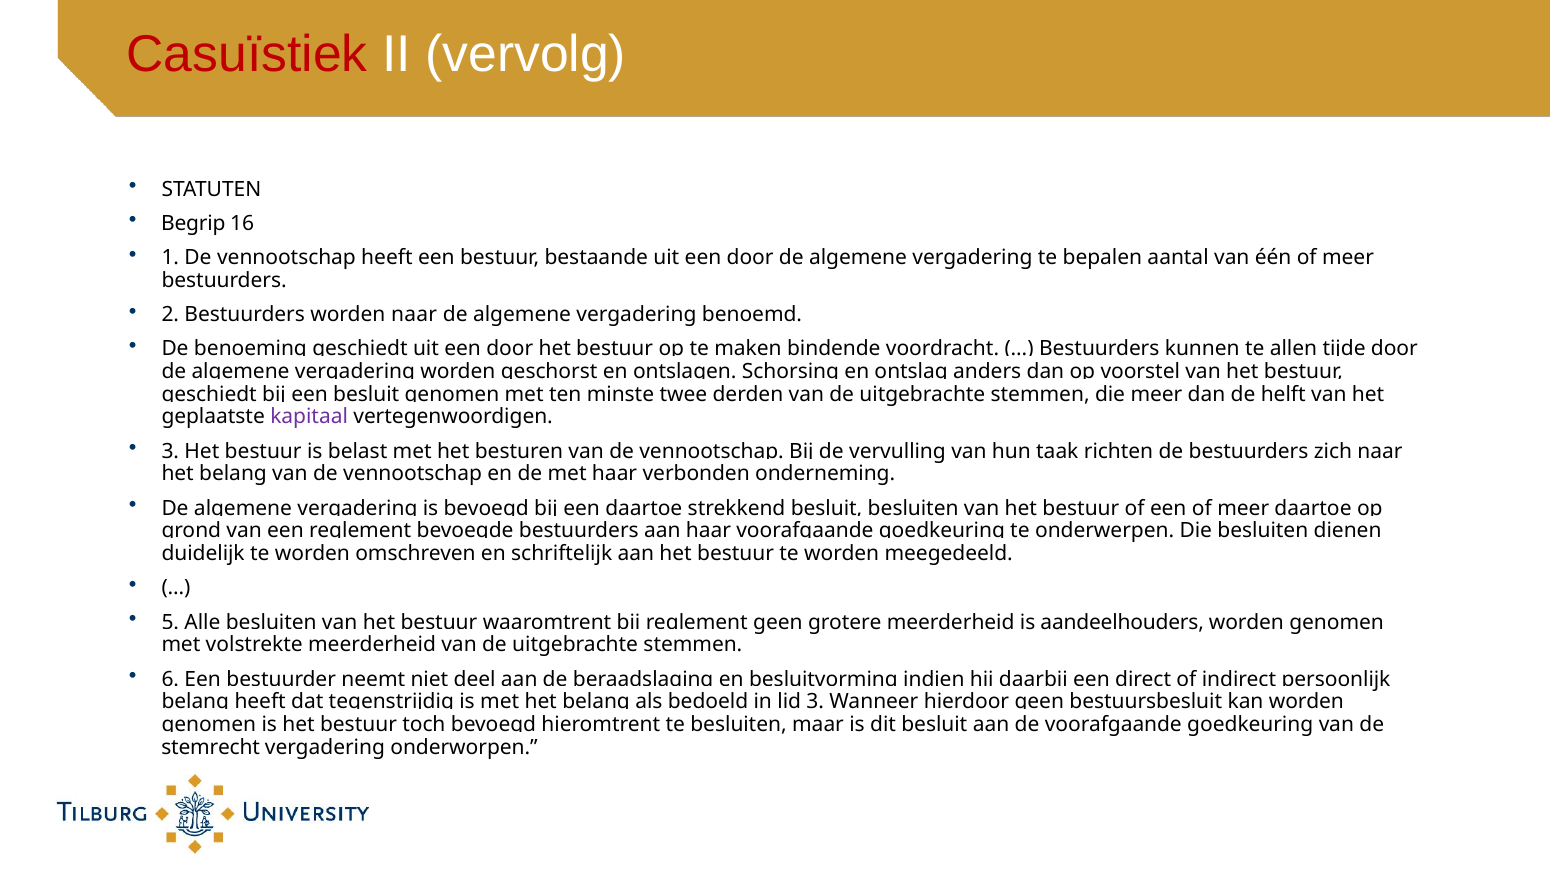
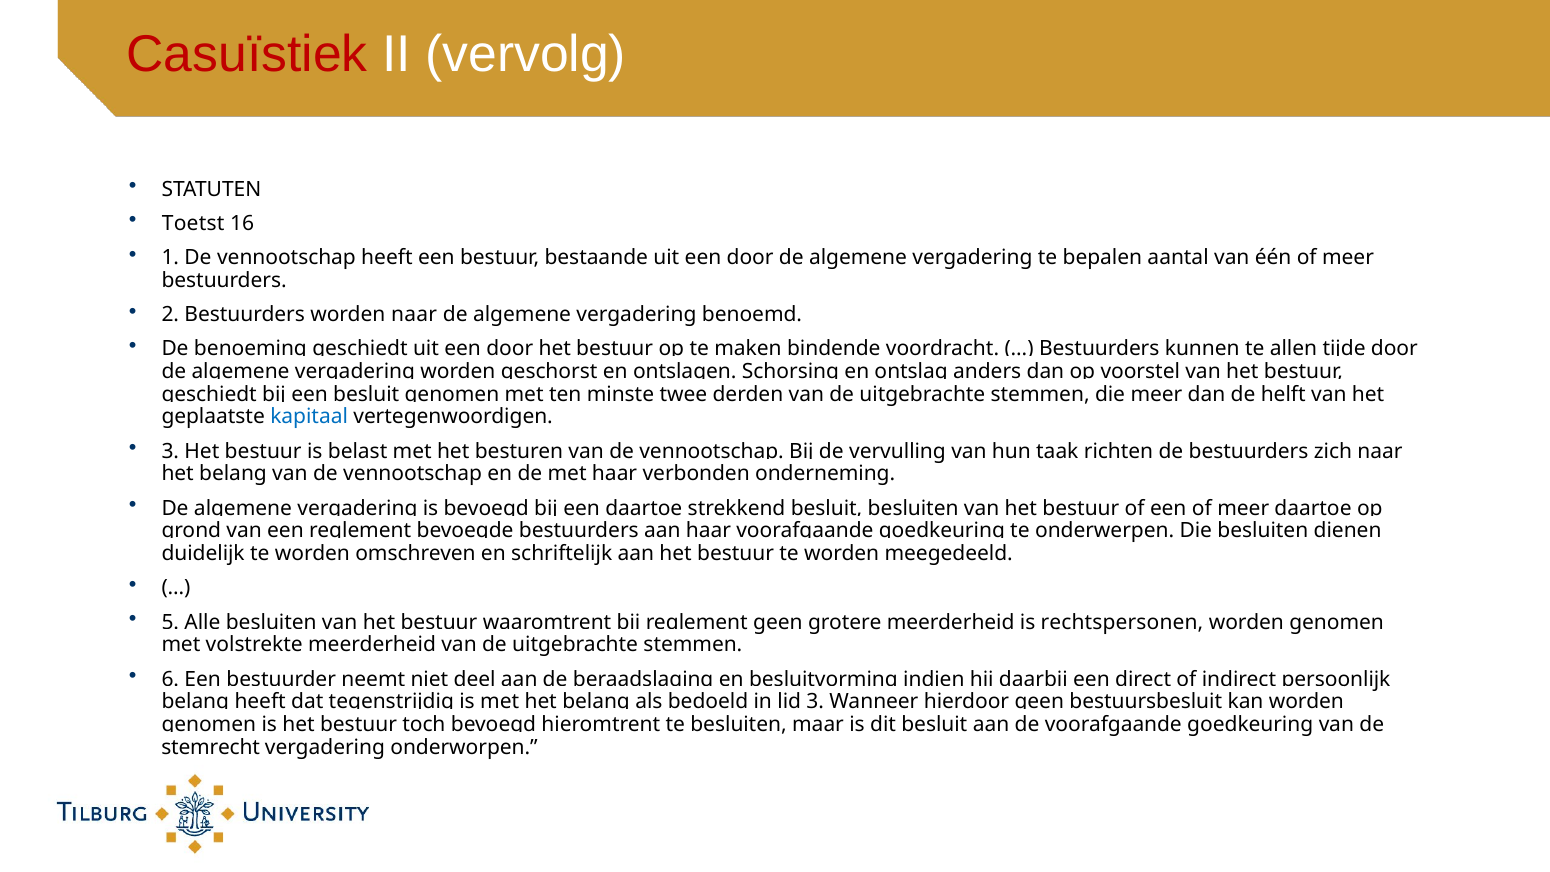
Begrip: Begrip -> Toetst
kapitaal colour: purple -> blue
aandeelhouders: aandeelhouders -> rechtspersonen
